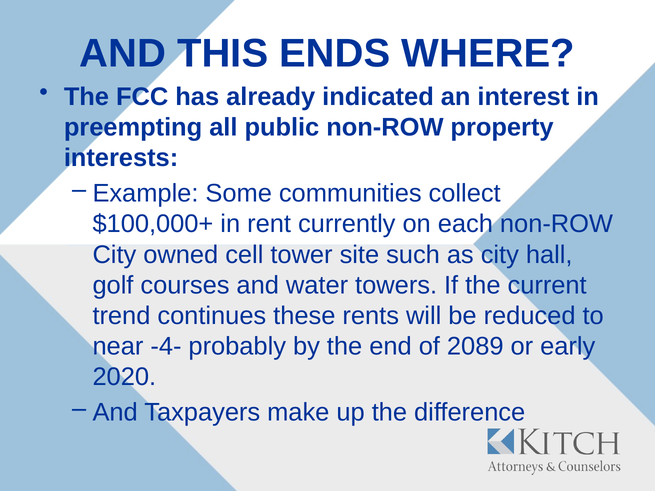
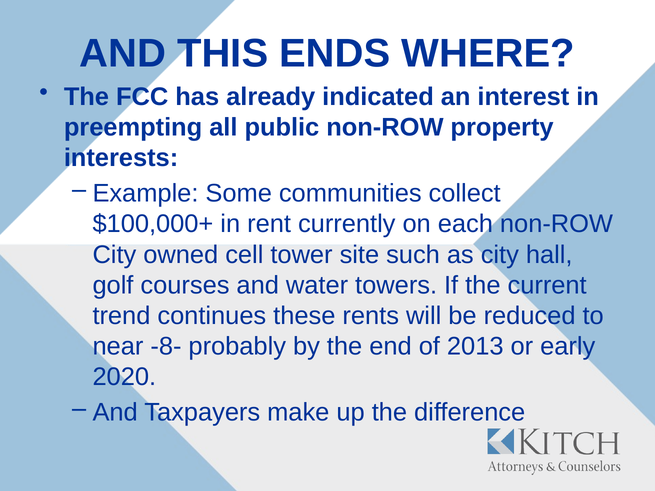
-4-: -4- -> -8-
2089: 2089 -> 2013
